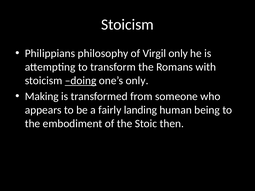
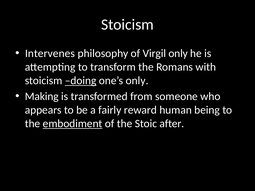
Philippians: Philippians -> Intervenes
landing: landing -> reward
embodiment underline: none -> present
then: then -> after
